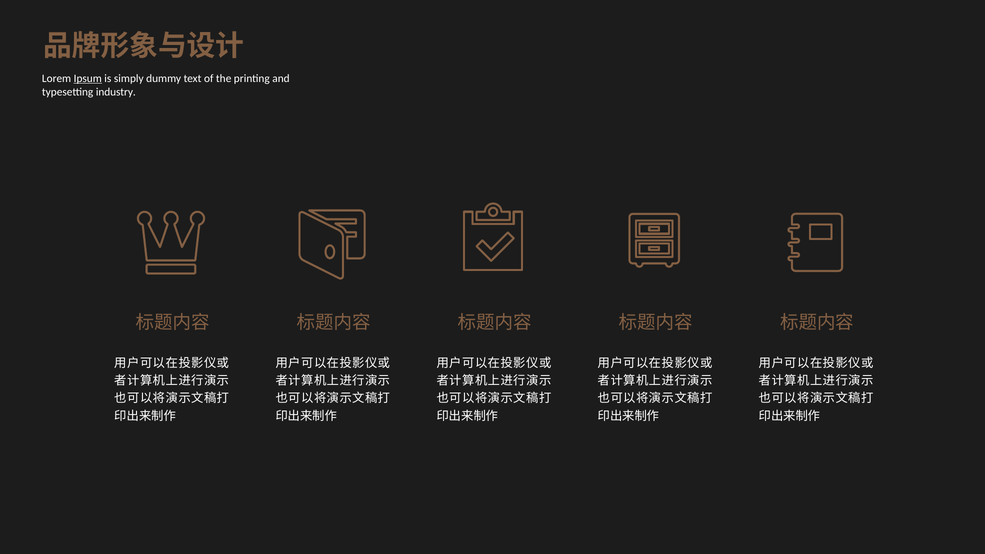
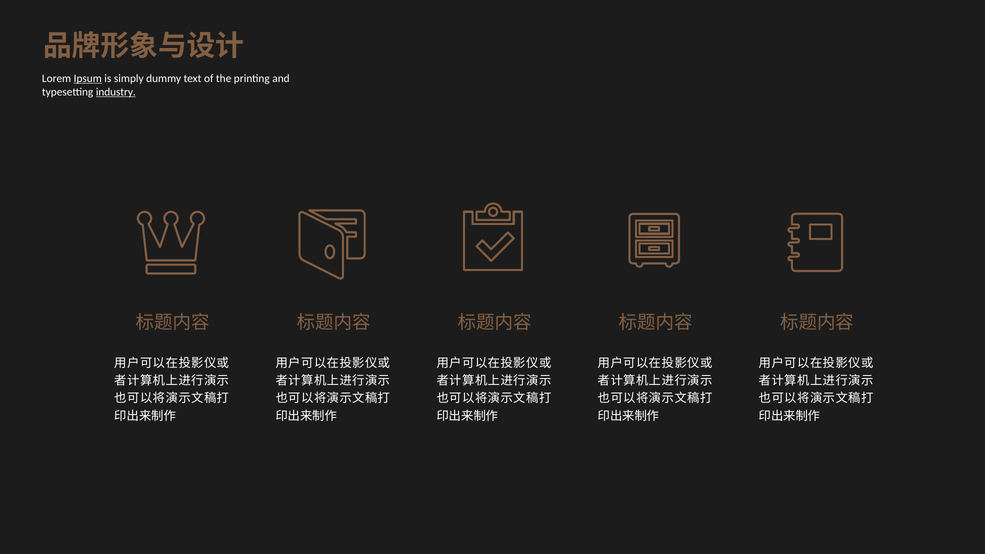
industry underline: none -> present
